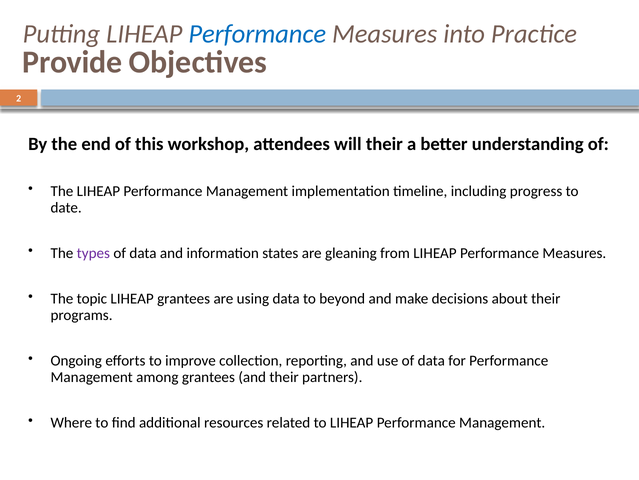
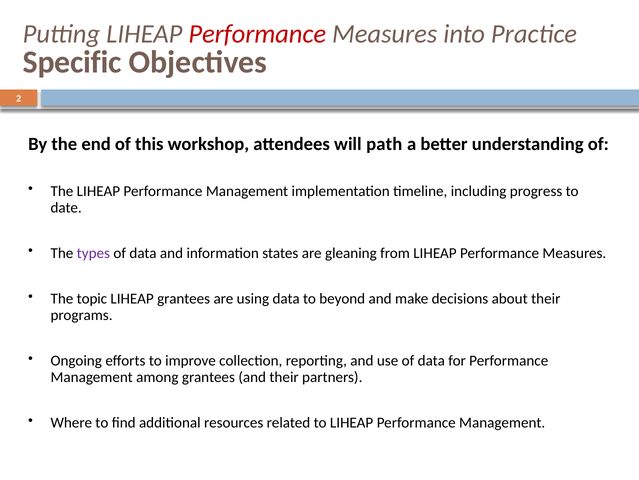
Performance at (257, 34) colour: blue -> red
Provide: Provide -> Specific
will their: their -> path
